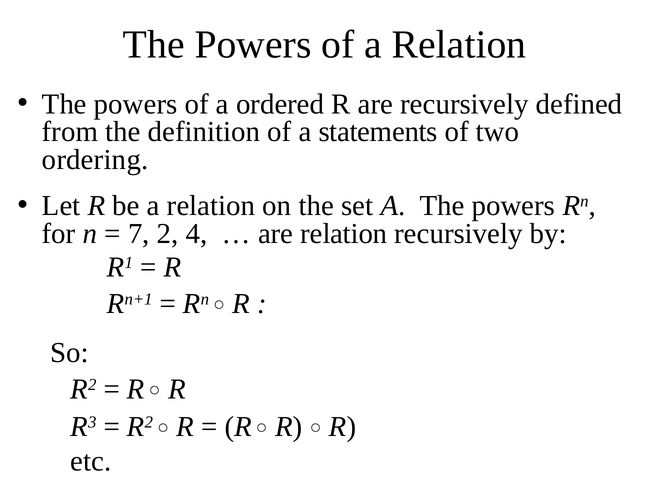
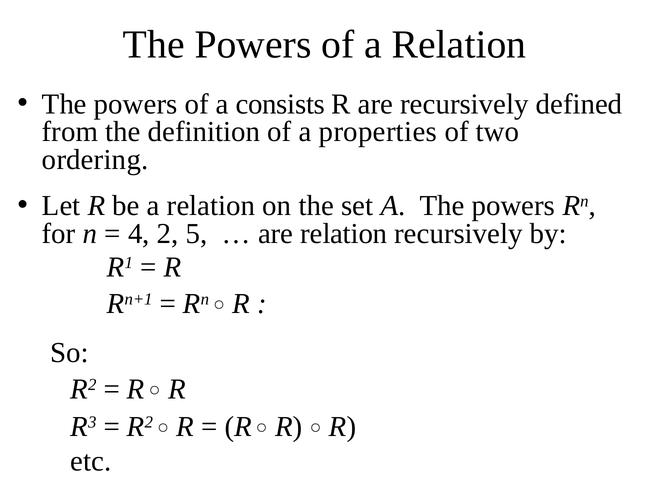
ordered: ordered -> consists
statements: statements -> properties
7: 7 -> 4
4: 4 -> 5
